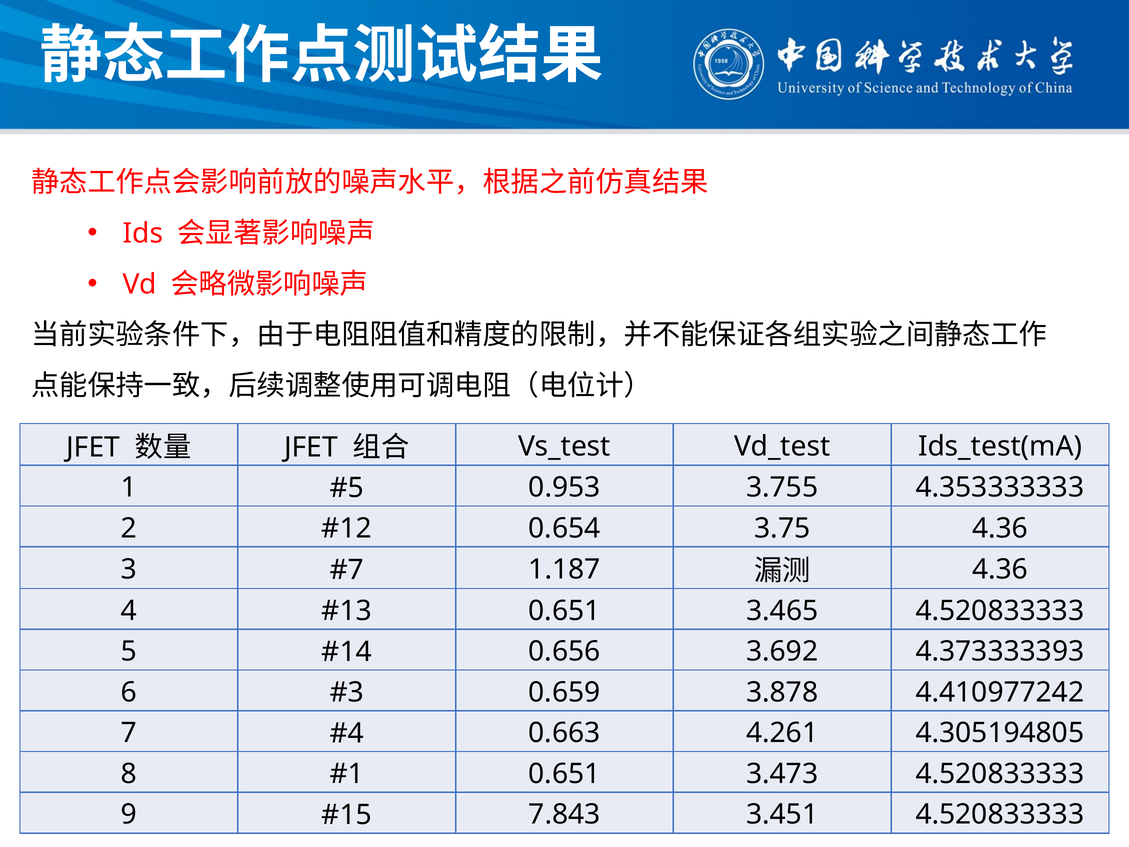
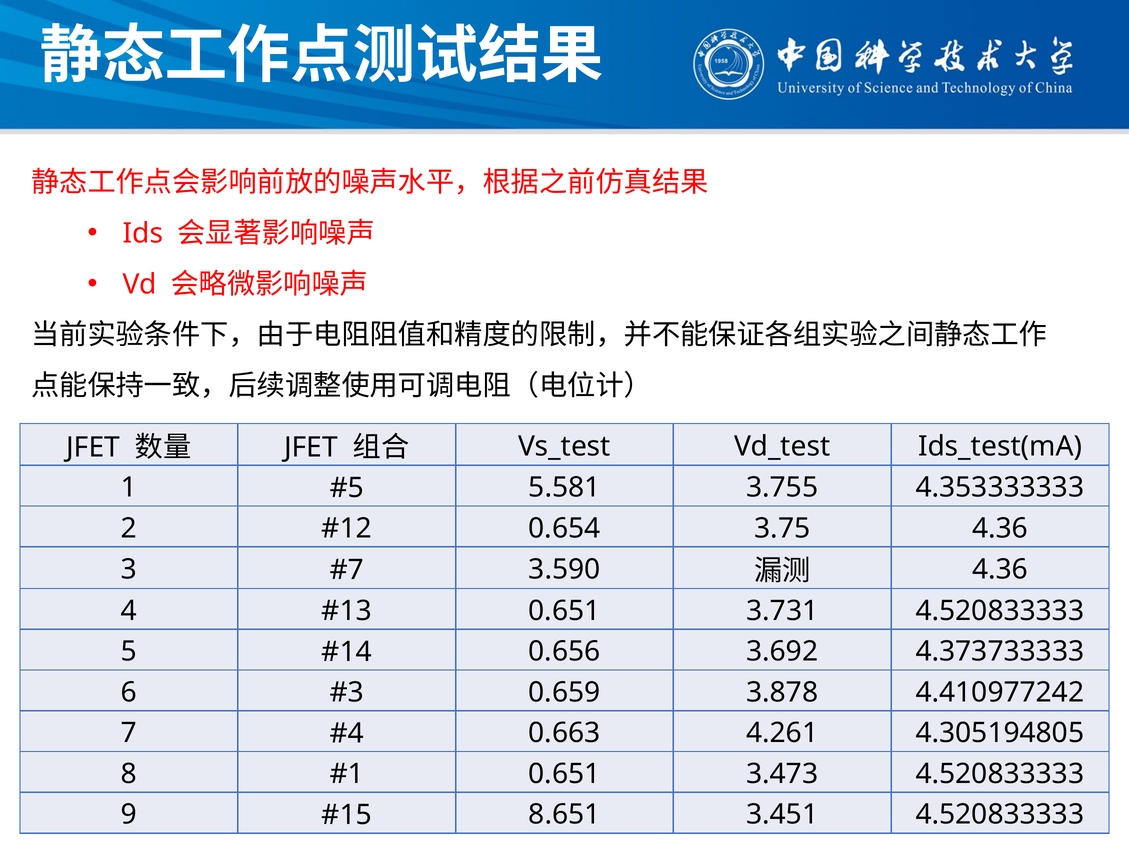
0.953: 0.953 -> 5.581
1.187: 1.187 -> 3.590
3.465: 3.465 -> 3.731
4.373333393: 4.373333393 -> 4.373733333
7.843: 7.843 -> 8.651
